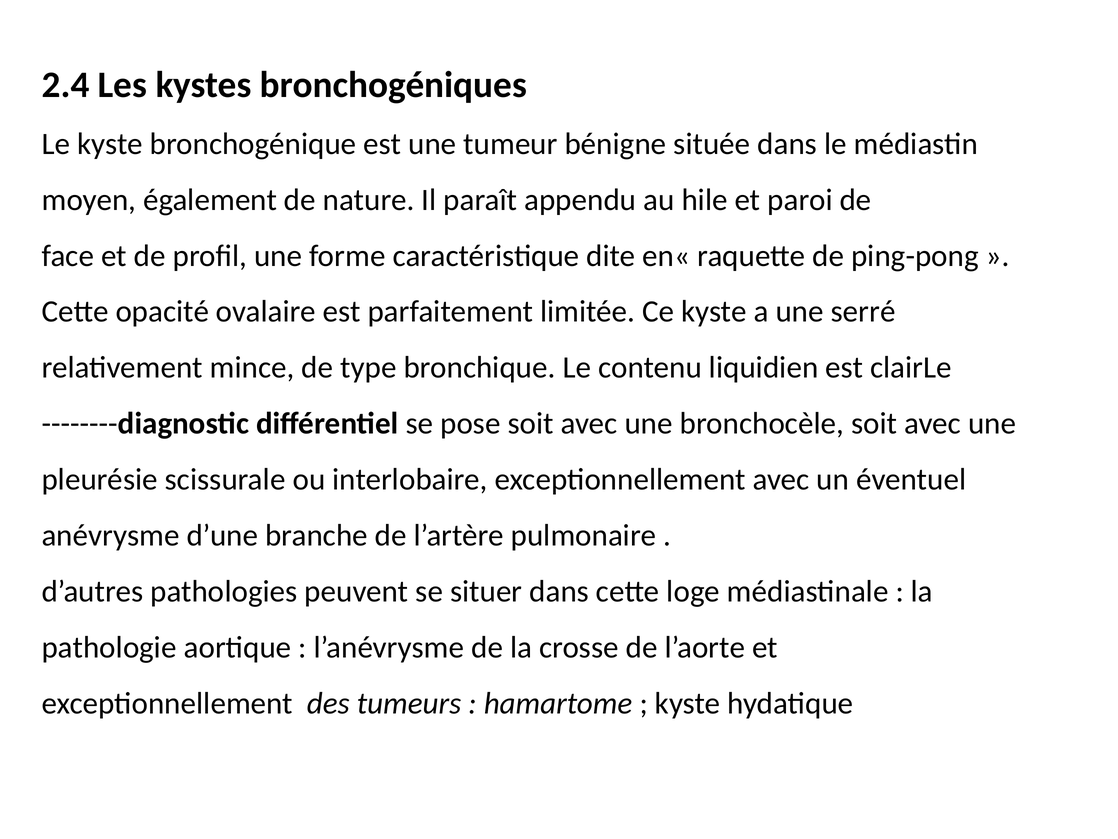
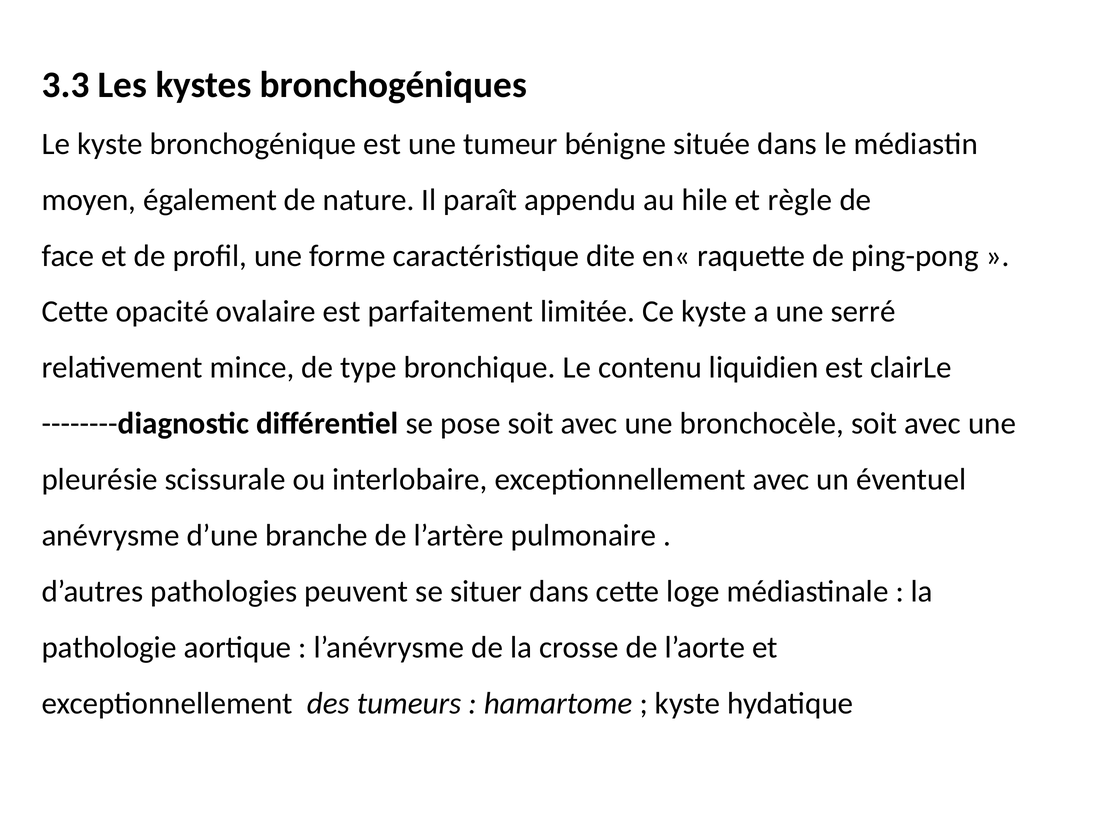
2.4: 2.4 -> 3.3
paroi: paroi -> règle
